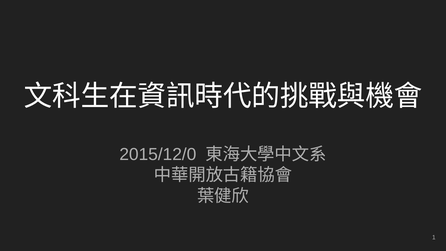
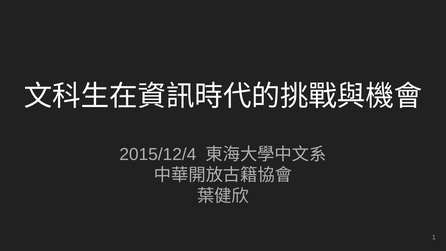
2015/12/0: 2015/12/0 -> 2015/12/4
